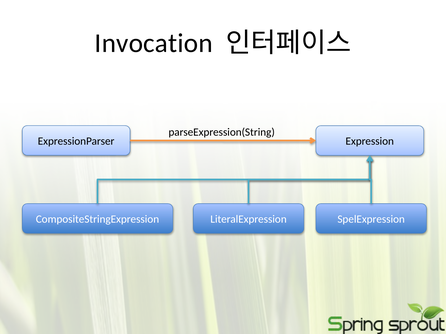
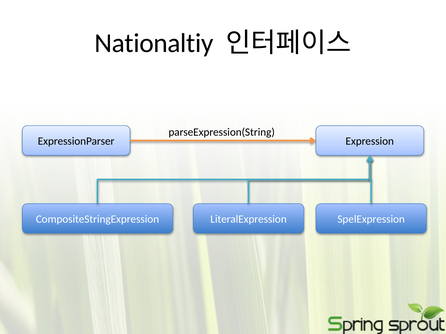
Invocation: Invocation -> Nationaltiy
